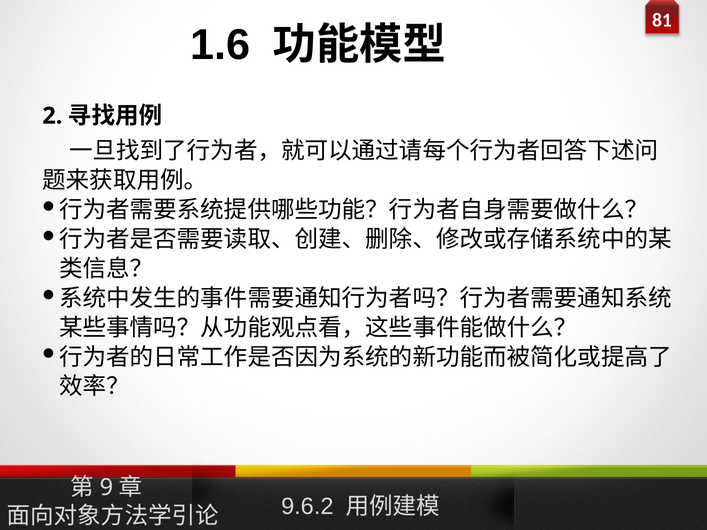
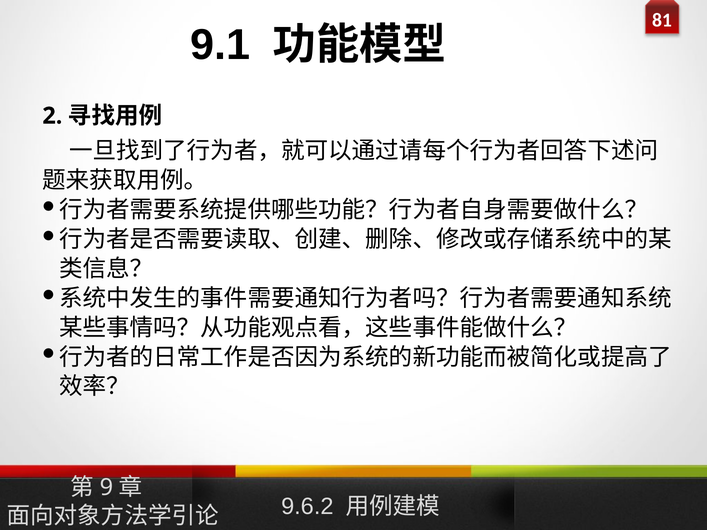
1.6: 1.6 -> 9.1
